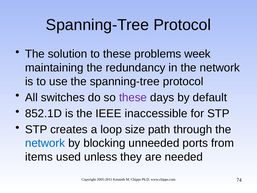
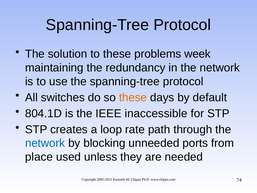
these at (133, 97) colour: purple -> orange
852.1D: 852.1D -> 804.1D
size: size -> rate
items: items -> place
